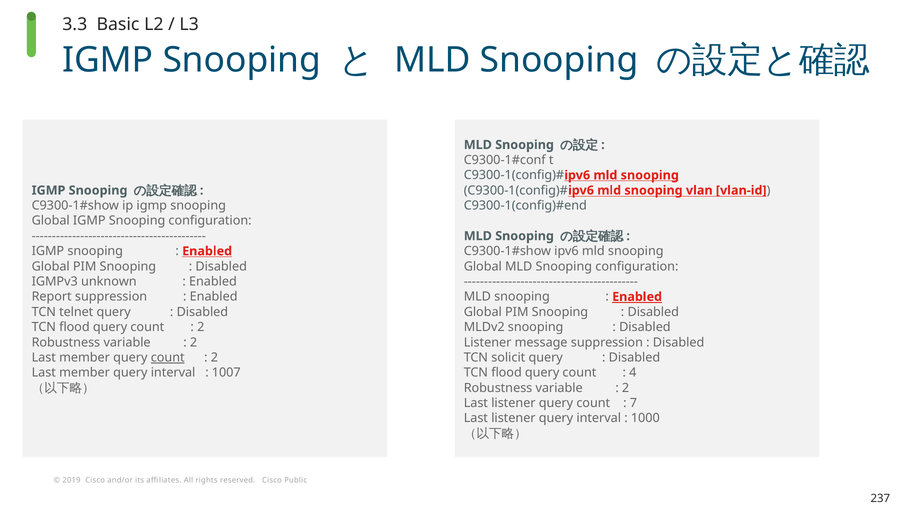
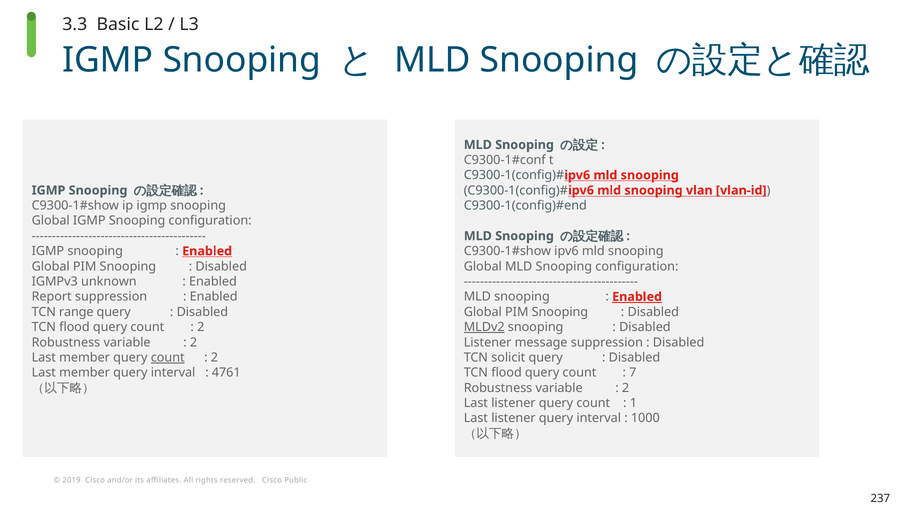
telnet: telnet -> range
MLDv2 underline: none -> present
1007: 1007 -> 4761
4: 4 -> 7
7: 7 -> 1
